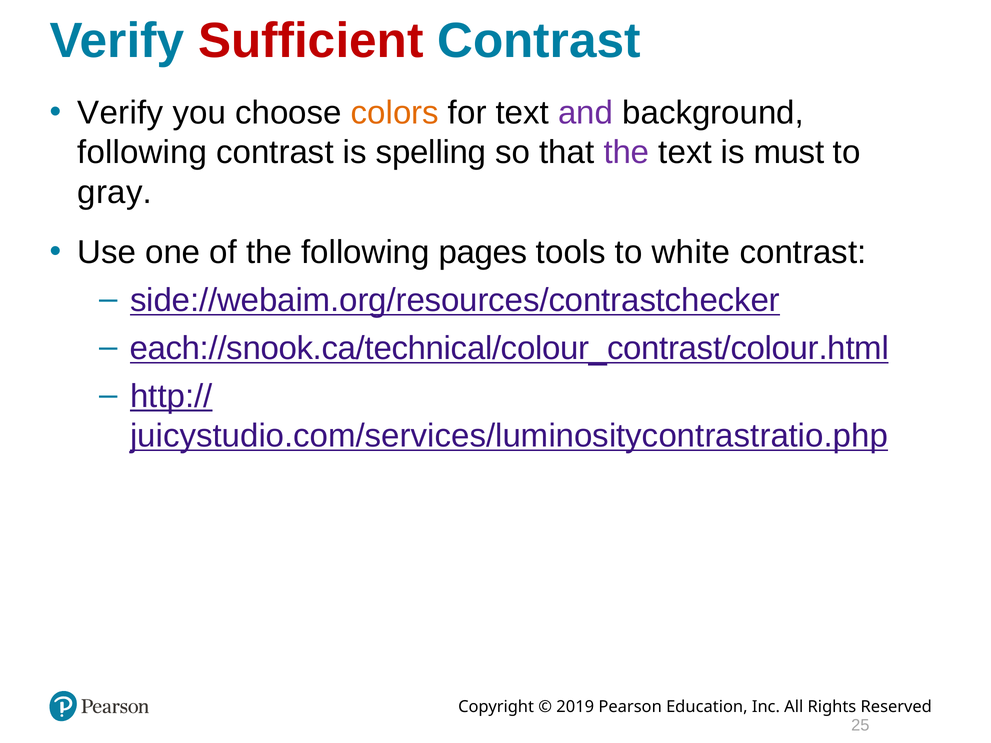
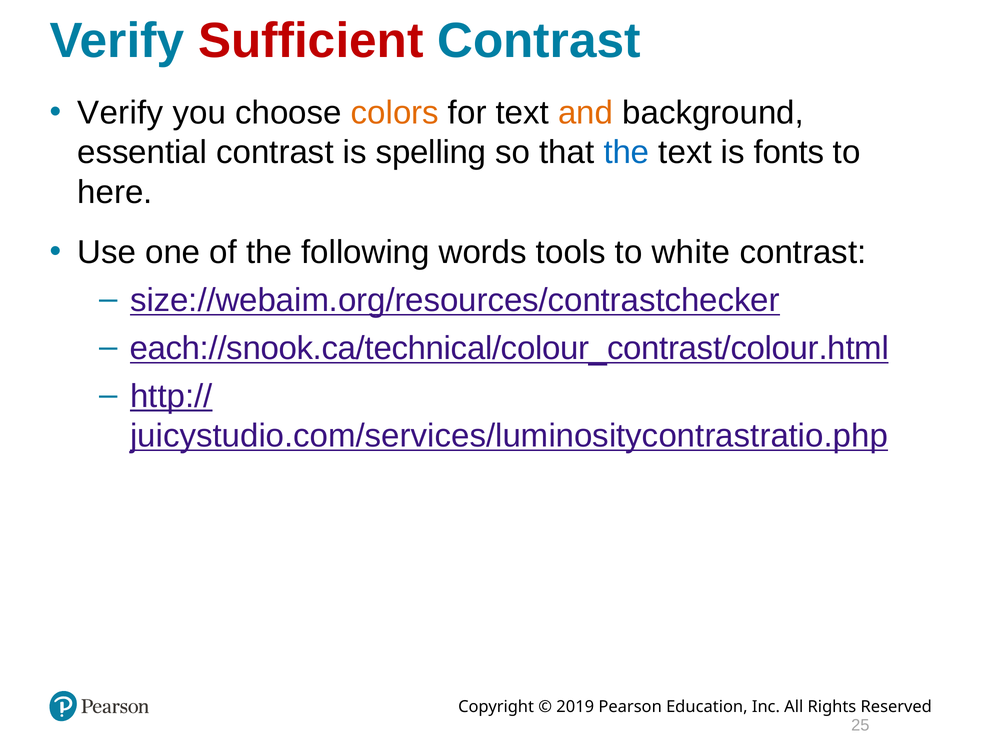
and colour: purple -> orange
following at (142, 153): following -> essential
the at (626, 153) colour: purple -> blue
must: must -> fonts
gray: gray -> here
pages: pages -> words
side://webaim.org/resources/contrastchecker: side://webaim.org/resources/contrastchecker -> size://webaim.org/resources/contrastchecker
